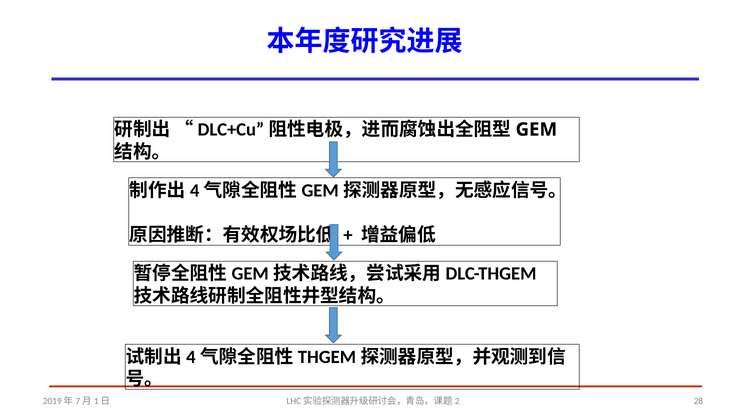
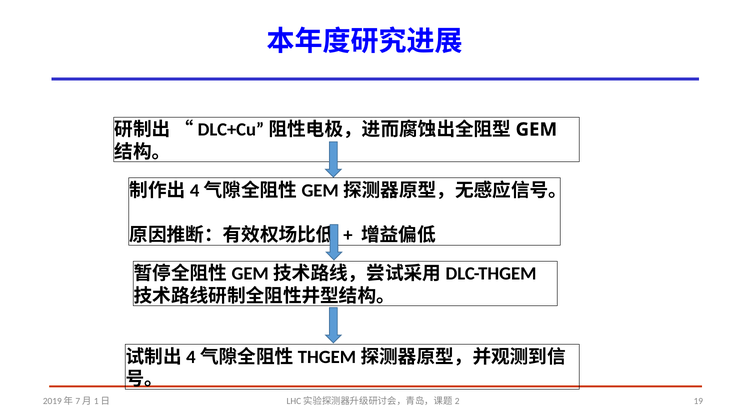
28: 28 -> 19
